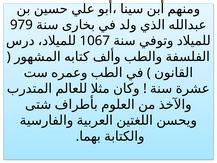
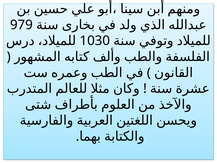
1067: 1067 -> 1030
